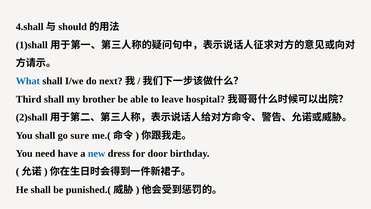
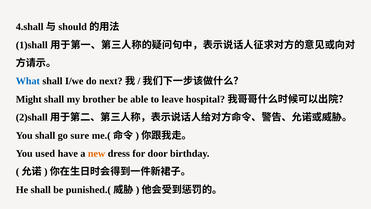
Third: Third -> Might
need: need -> used
new colour: blue -> orange
